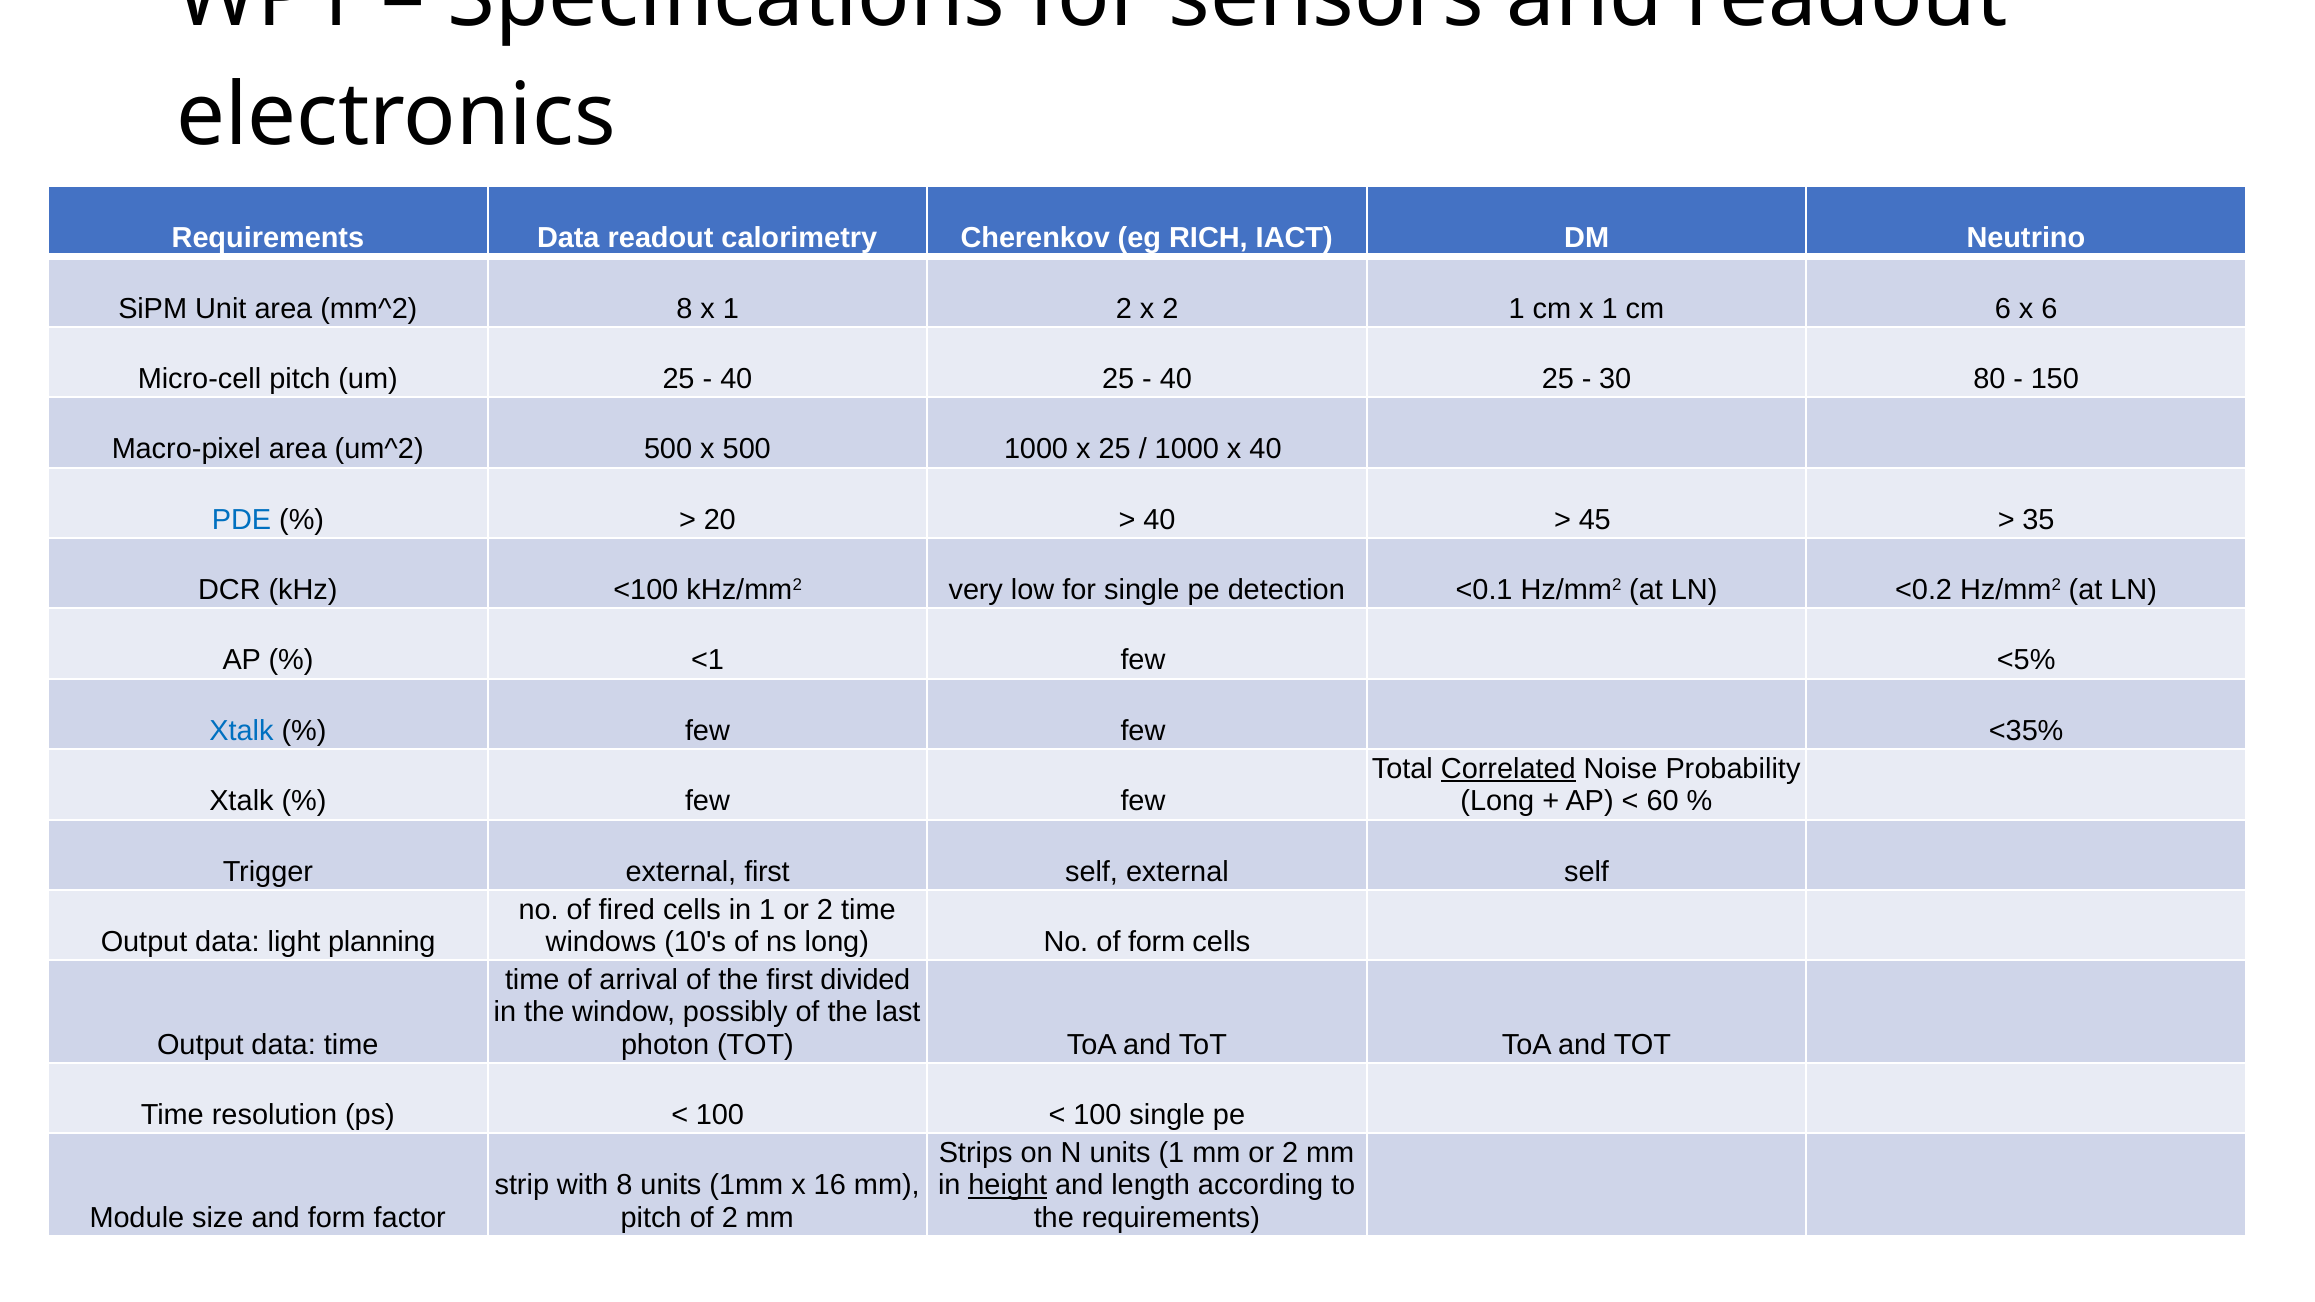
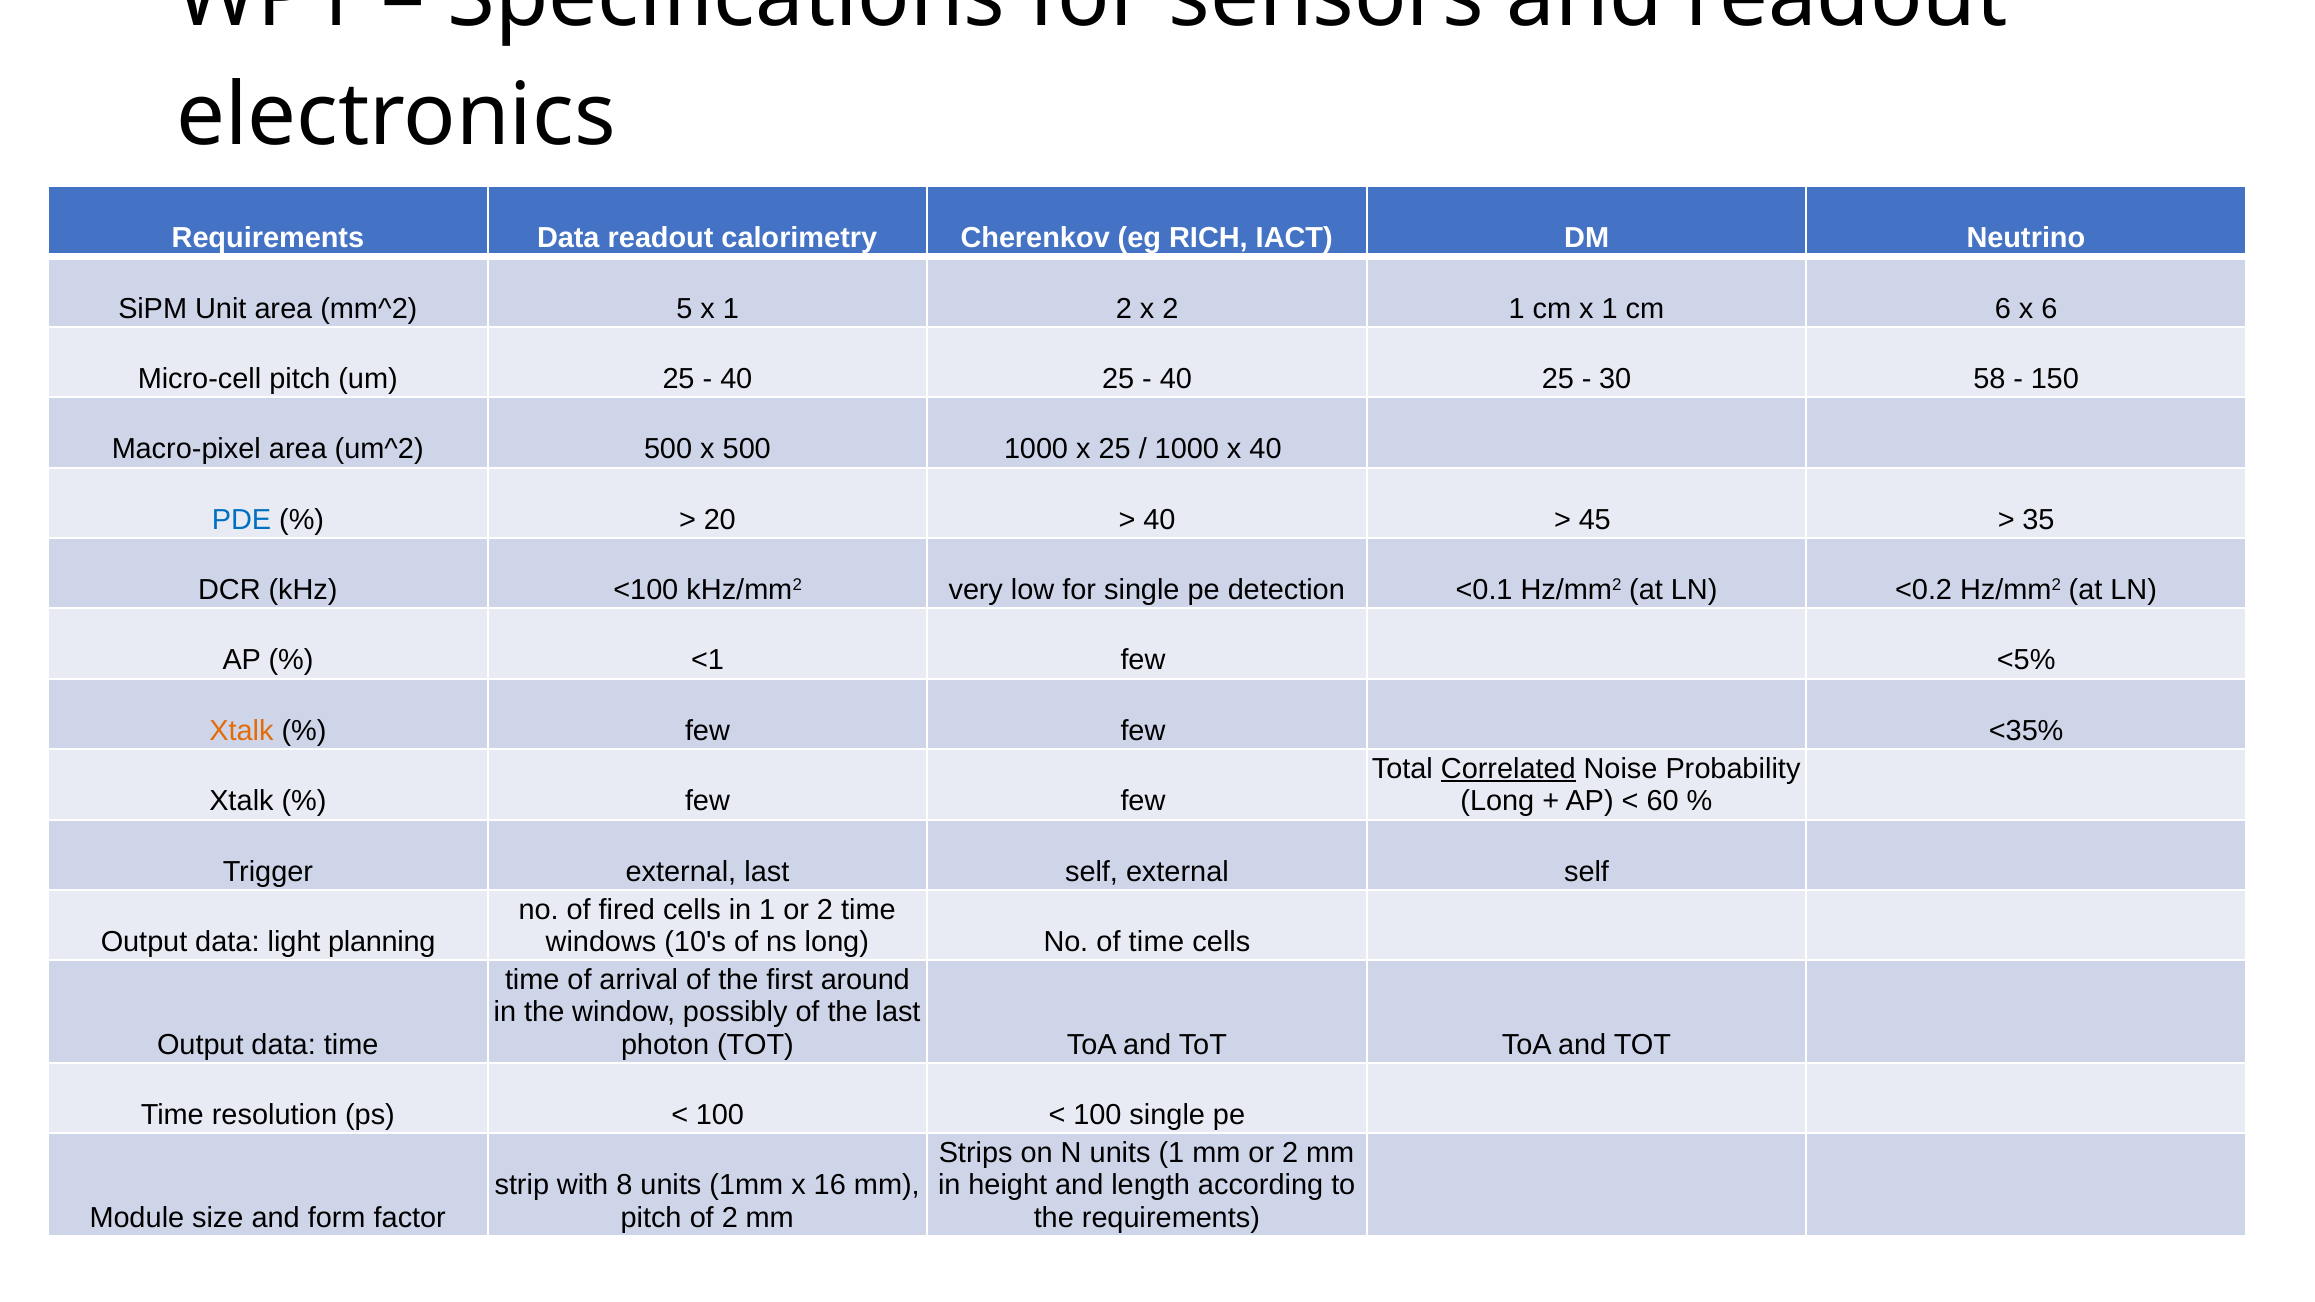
mm^2 8: 8 -> 5
80: 80 -> 58
Xtalk at (242, 731) colour: blue -> orange
external first: first -> last
of form: form -> time
divided: divided -> around
height underline: present -> none
